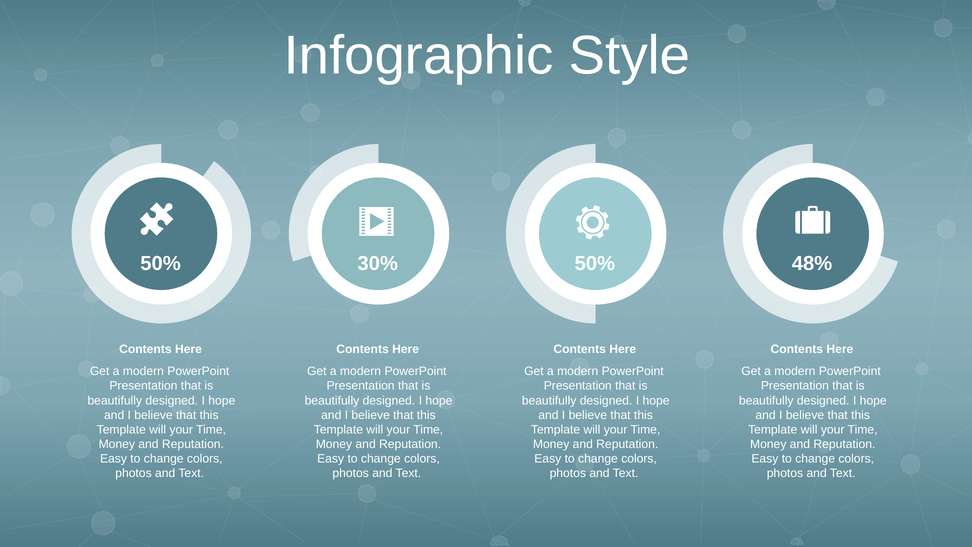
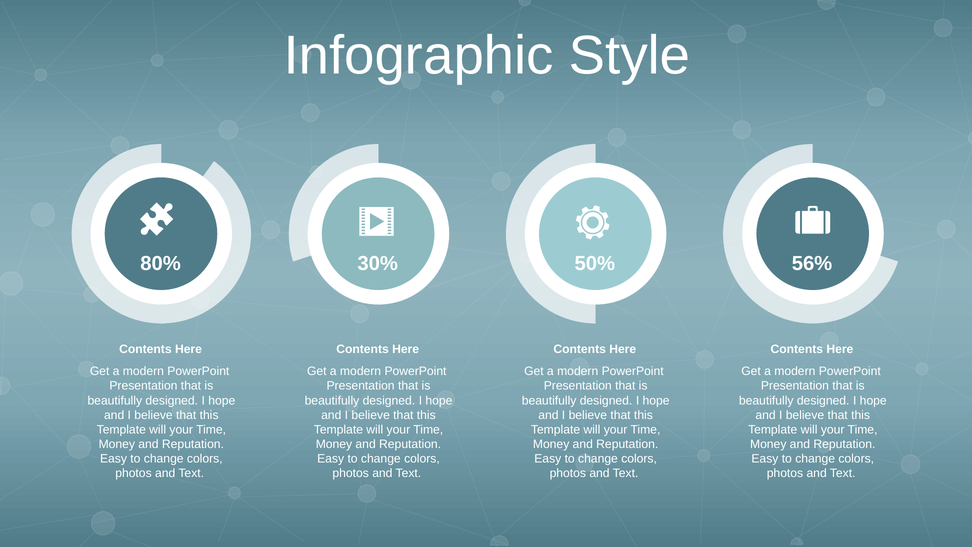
50% at (161, 263): 50% -> 80%
48%: 48% -> 56%
